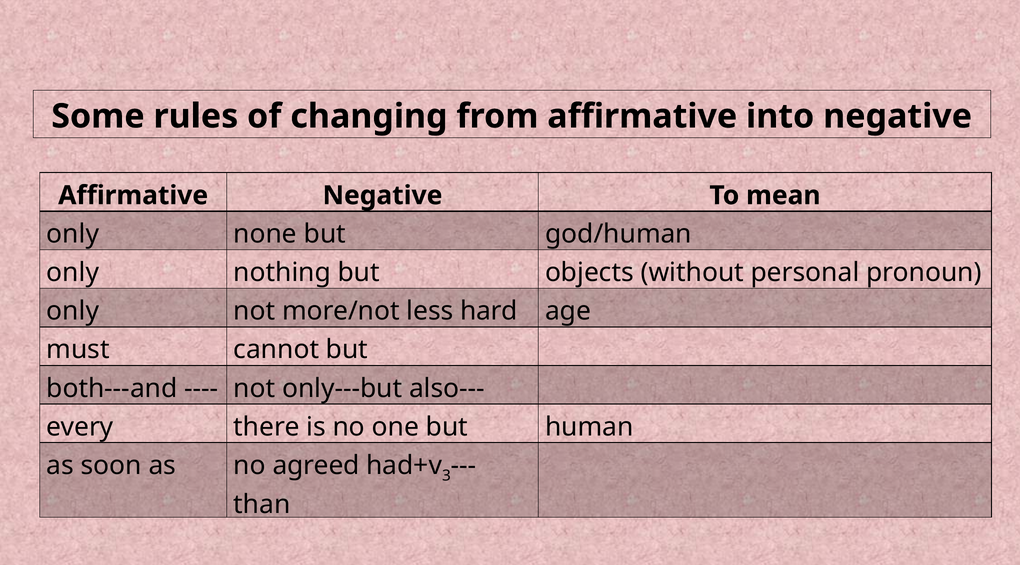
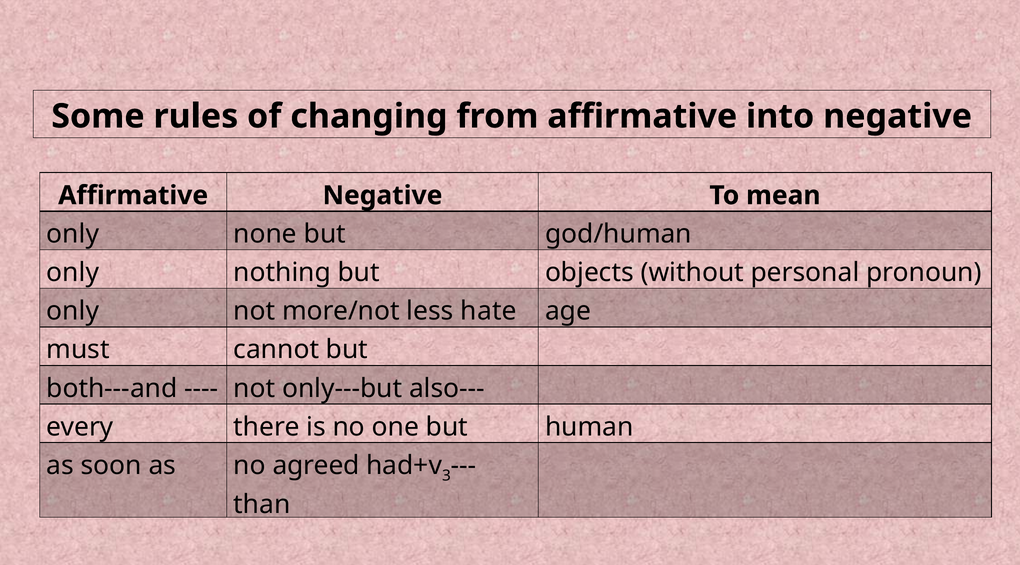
hard: hard -> hate
